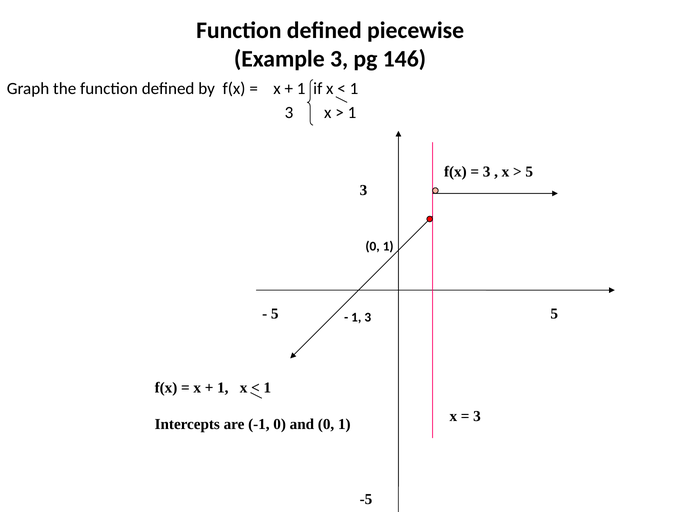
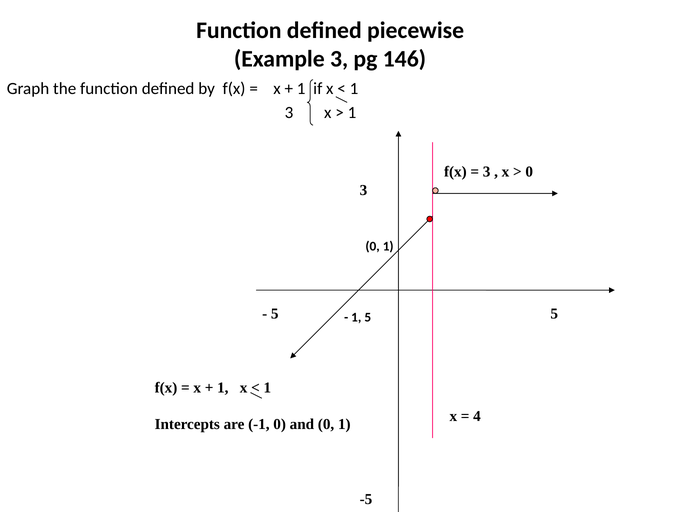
5 at (529, 172): 5 -> 0
3 at (368, 318): 3 -> 5
3 at (477, 417): 3 -> 4
